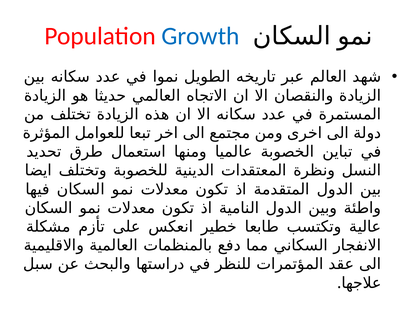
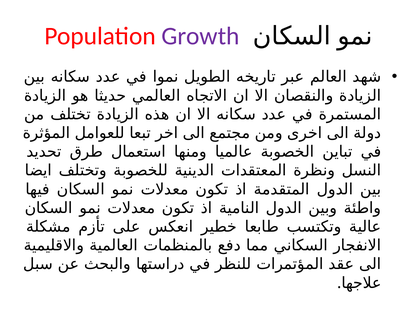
Growth colour: blue -> purple
